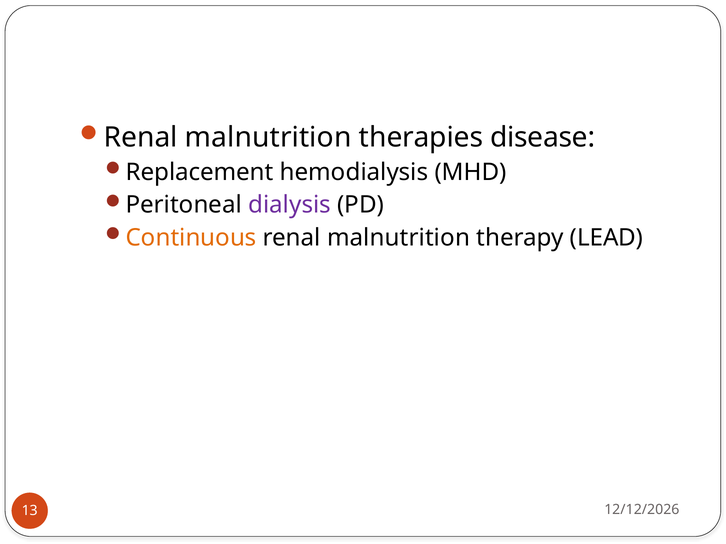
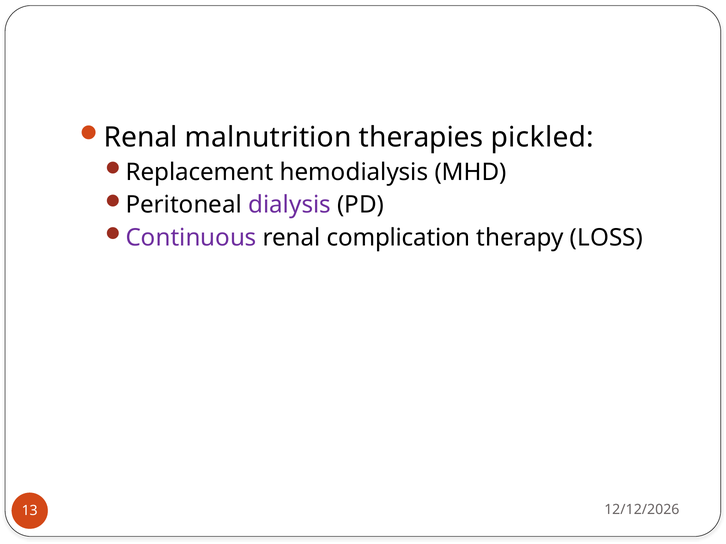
disease: disease -> pickled
Continuous colour: orange -> purple
malnutrition at (399, 238): malnutrition -> complication
LEAD: LEAD -> LOSS
